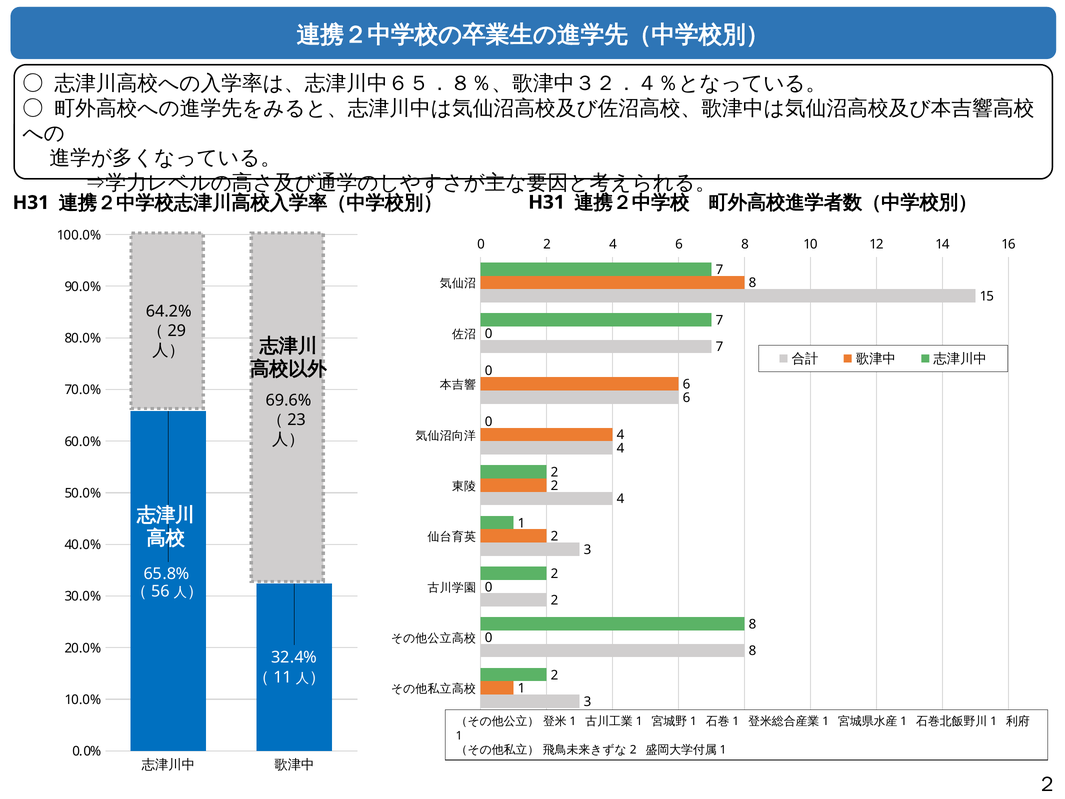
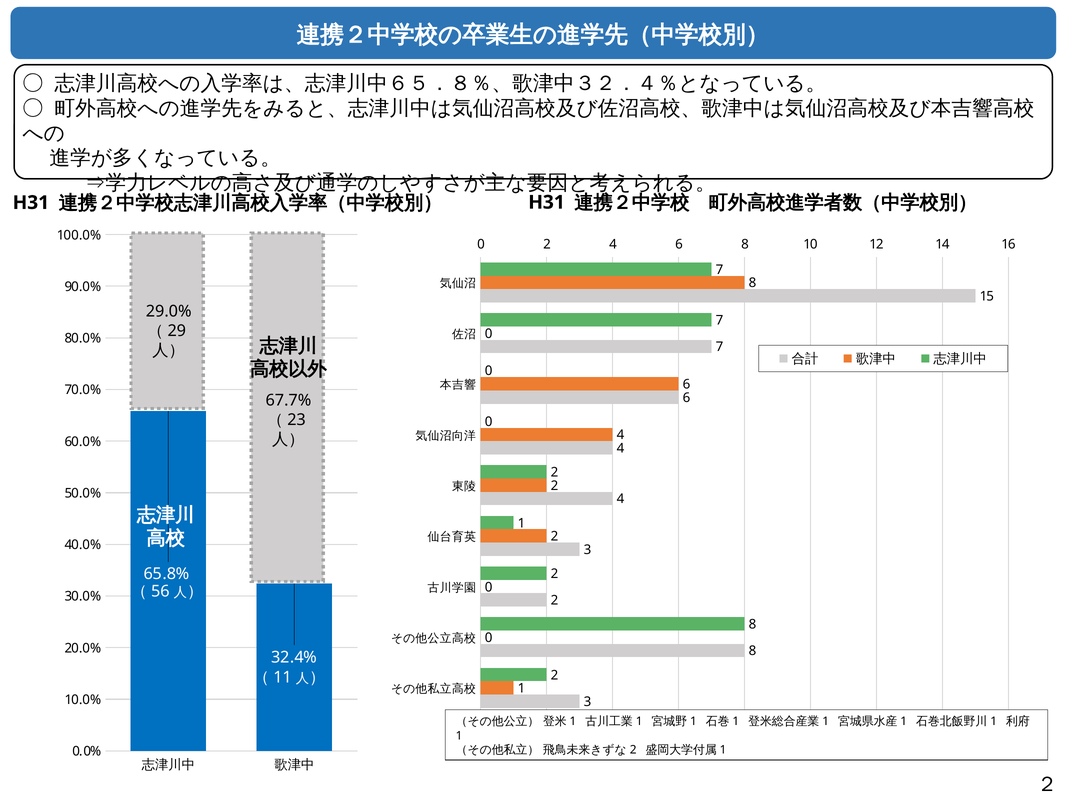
64.2%: 64.2% -> 29.0%
69.6%: 69.6% -> 67.7%
